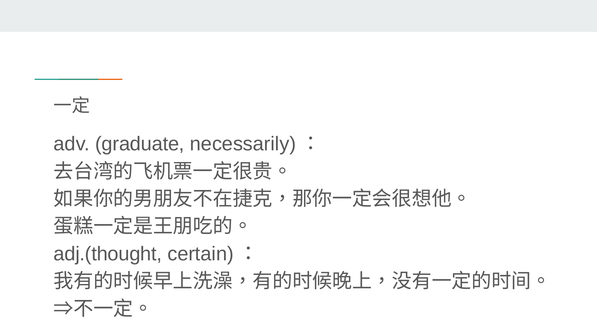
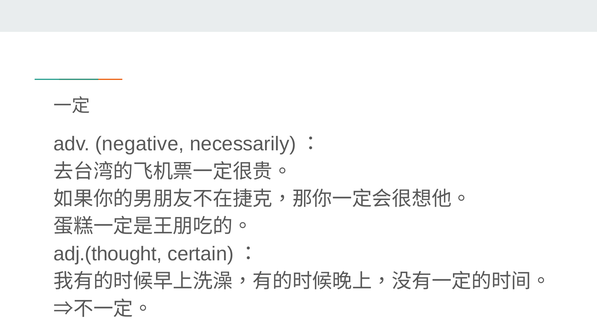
graduate: graduate -> negative
